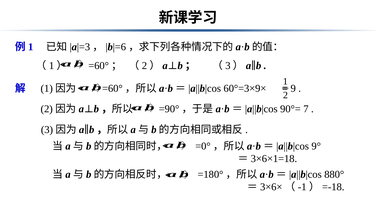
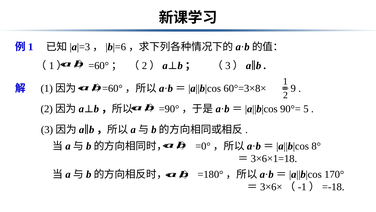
60°=3×9×: 60°=3×9× -> 60°=3×8×
7: 7 -> 5
9°: 9° -> 8°
880°: 880° -> 170°
